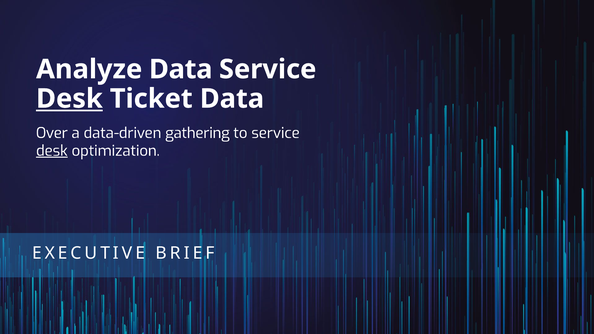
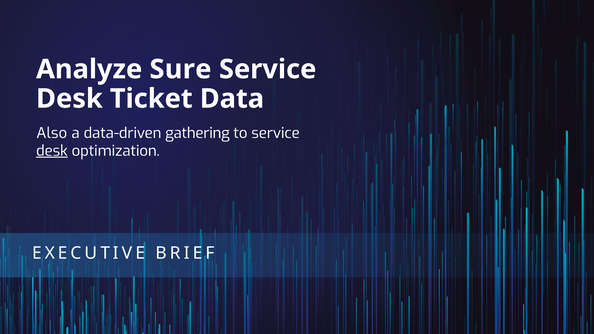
Analyze Data: Data -> Sure
Desk at (69, 99) underline: present -> none
Over: Over -> Also
